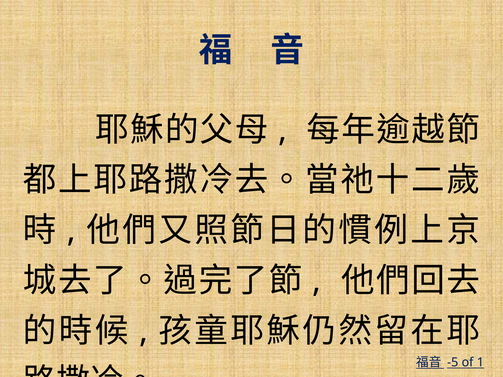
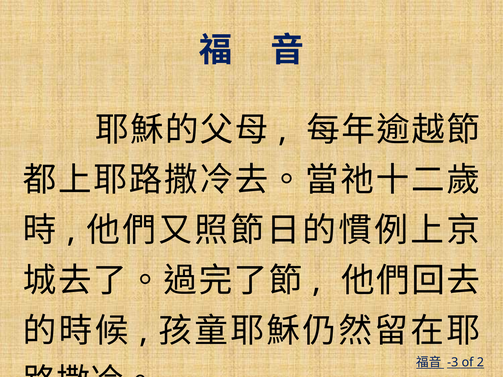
-5: -5 -> -3
1: 1 -> 2
